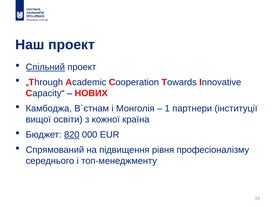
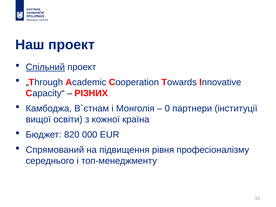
НОВИХ: НОВИХ -> РІЗНИХ
1: 1 -> 0
820 underline: present -> none
